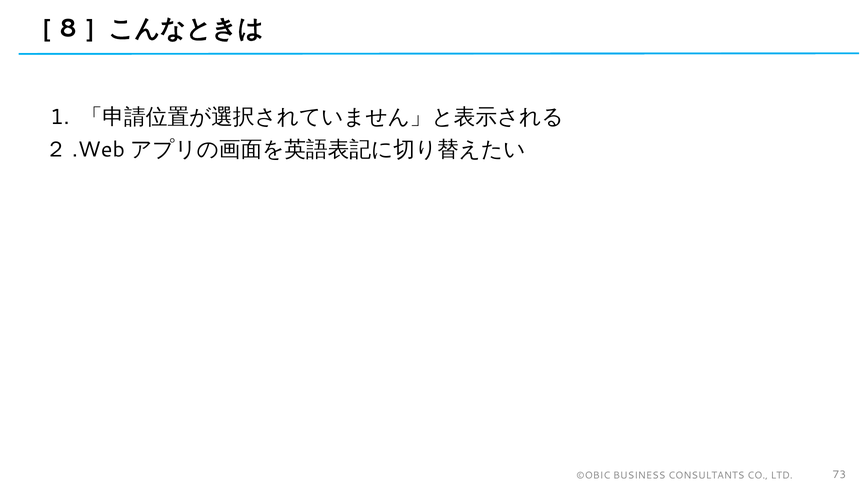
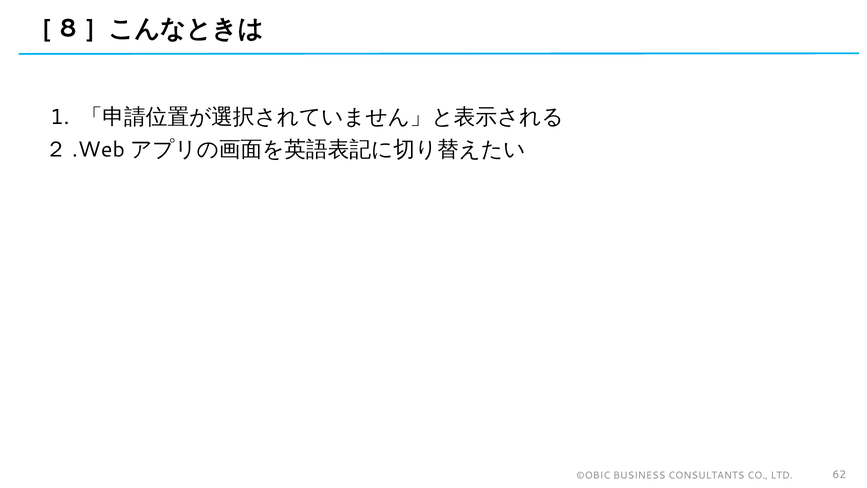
73: 73 -> 62
